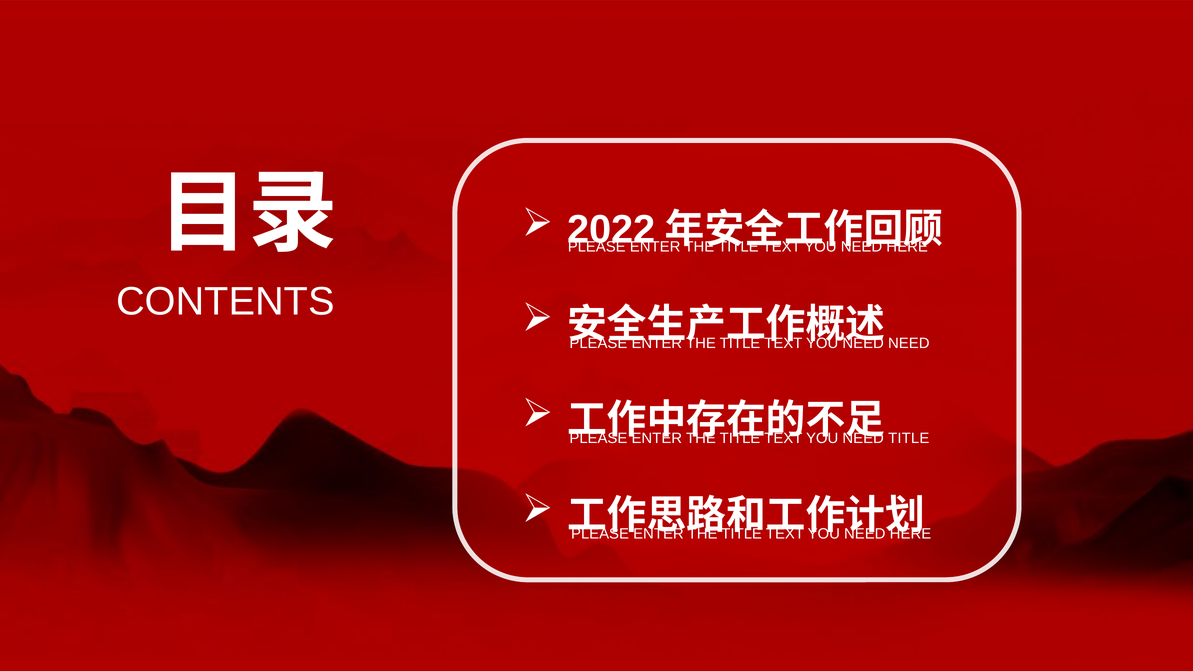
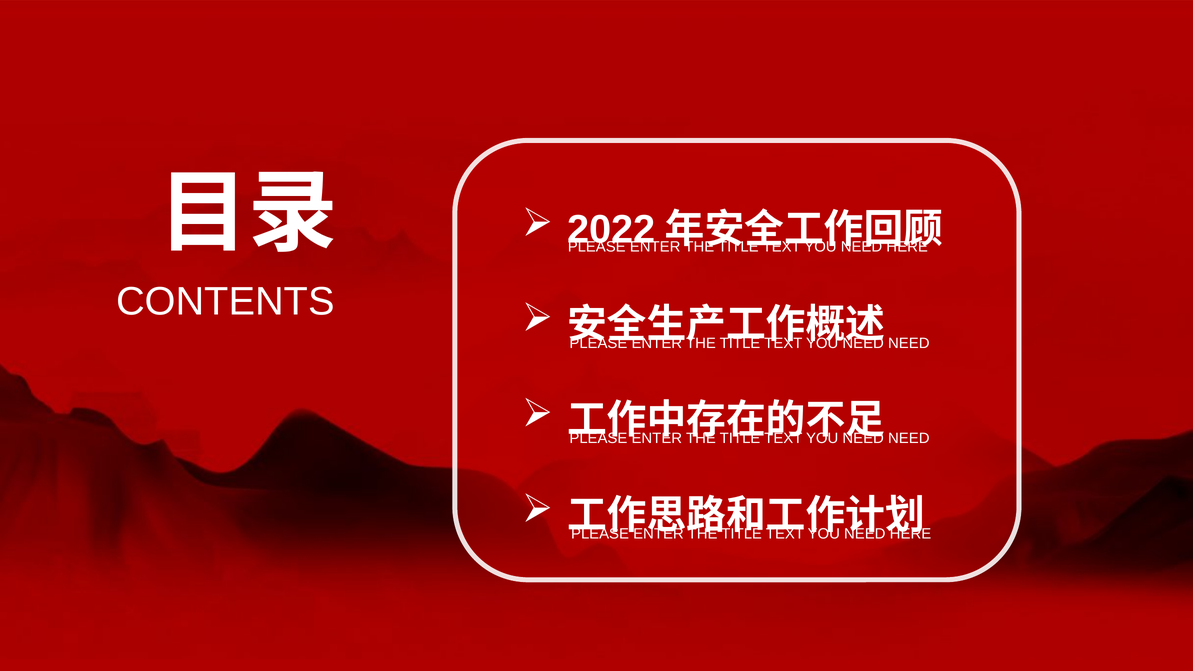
TITLE at (909, 439): TITLE -> NEED
